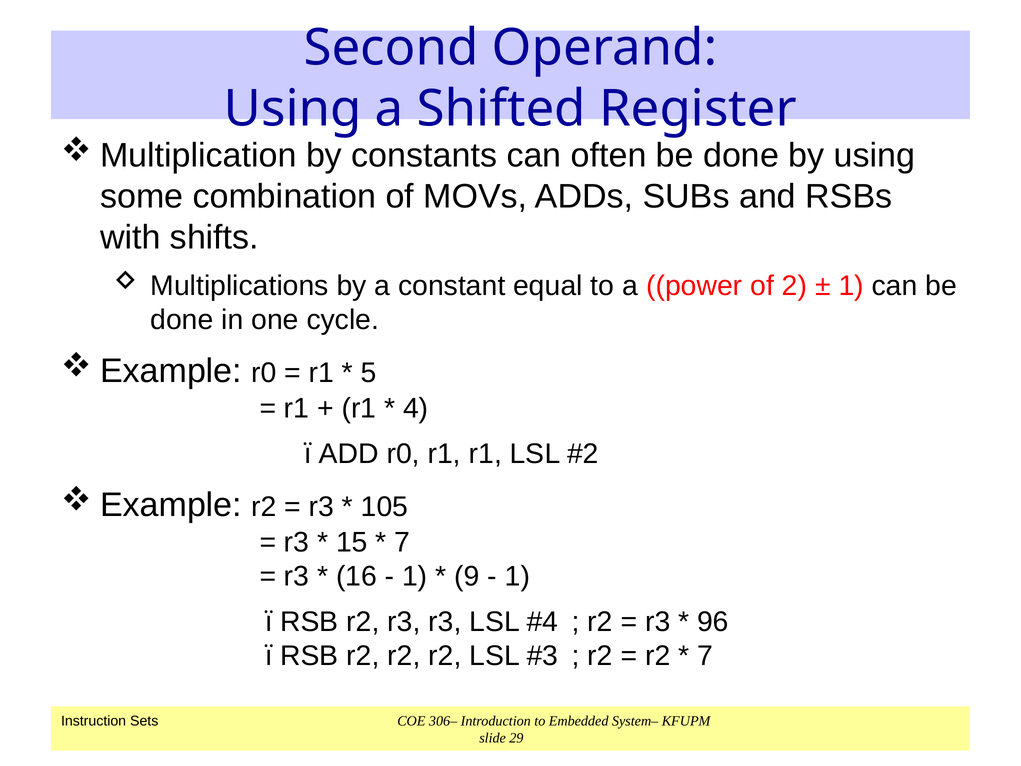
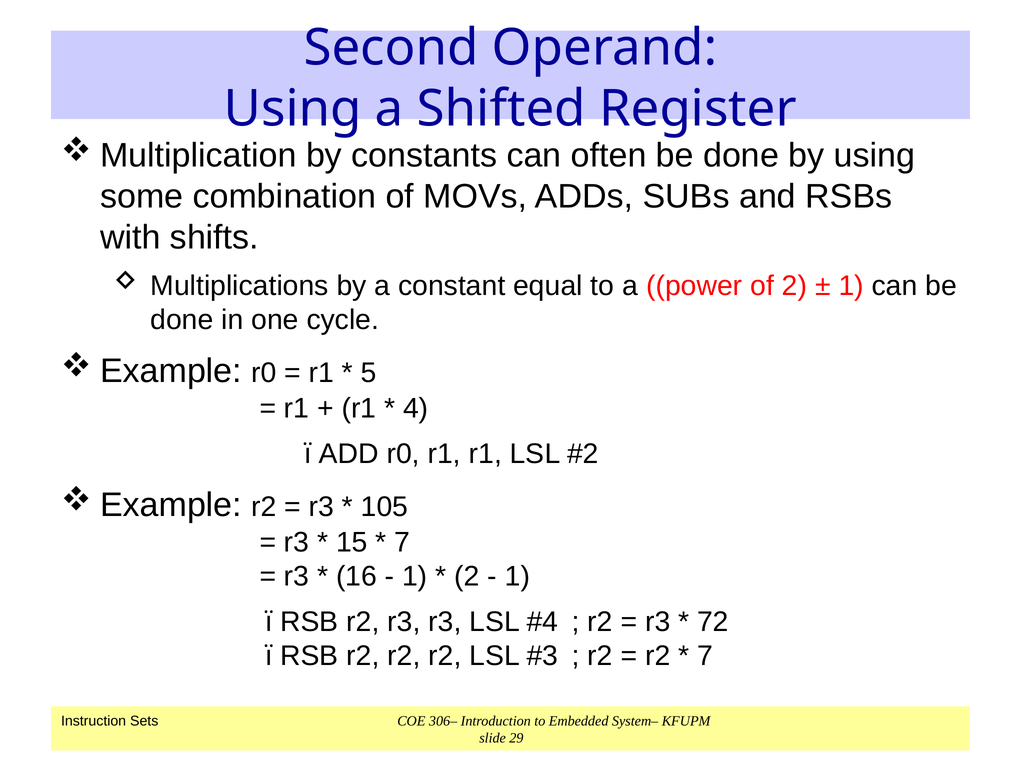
9 at (467, 576): 9 -> 2
96: 96 -> 72
